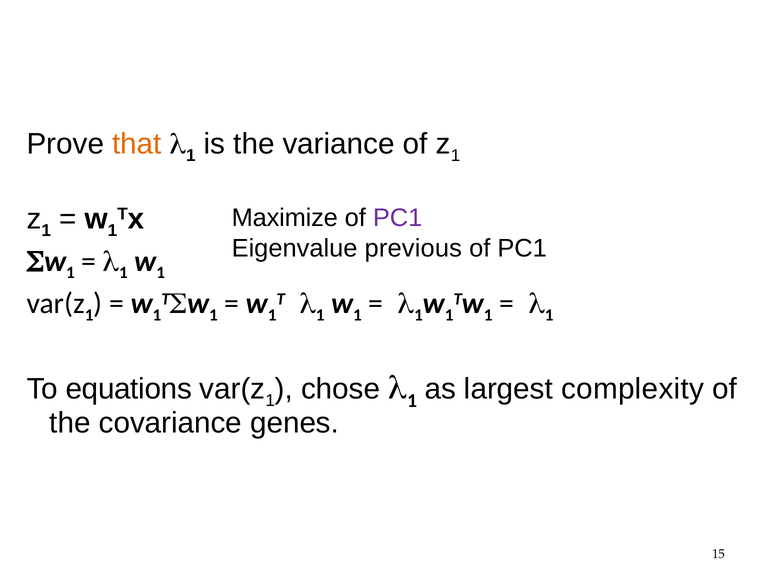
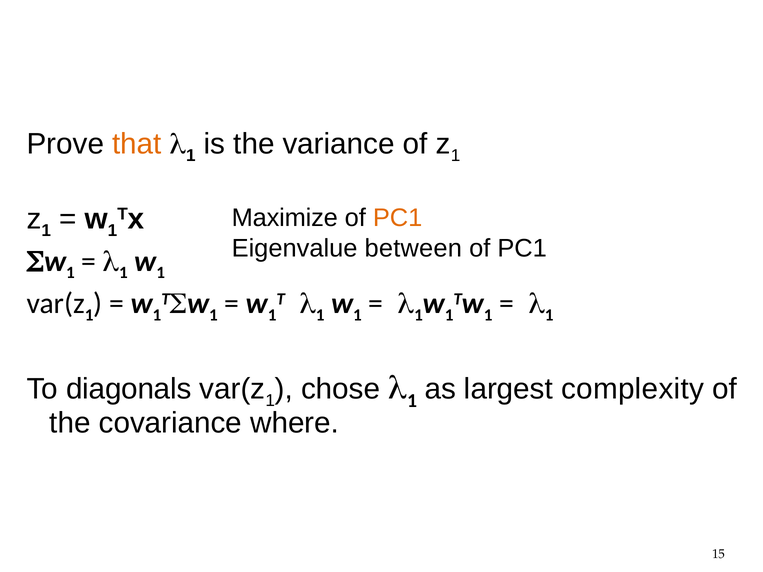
PC1 at (398, 218) colour: purple -> orange
previous: previous -> between
equations: equations -> diagonals
genes: genes -> where
